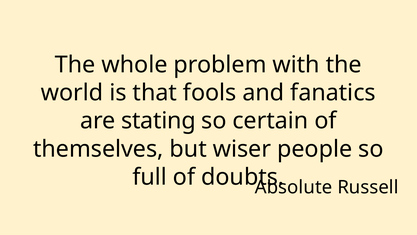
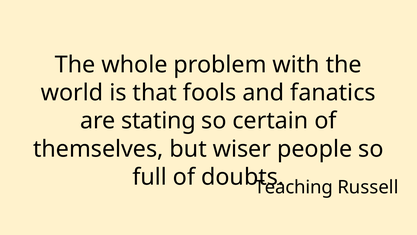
Absolute: Absolute -> Teaching
